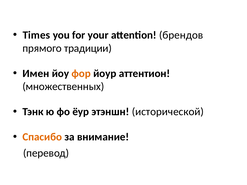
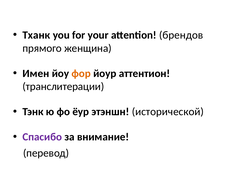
Times: Times -> Тханк
традиции: традиции -> женщина
множественных: множественных -> транслитерации
Спасибо colour: orange -> purple
